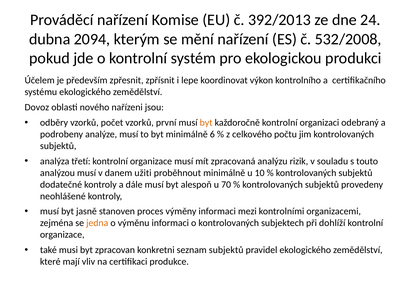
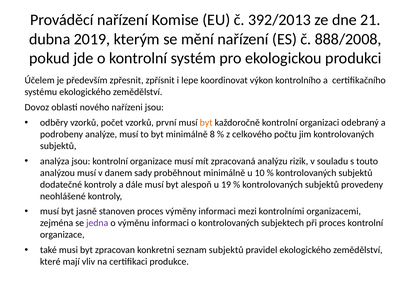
24: 24 -> 21
2094: 2094 -> 2019
532/2008: 532/2008 -> 888/2008
6: 6 -> 8
analýza třetí: třetí -> jsou
užiti: užiti -> sady
70: 70 -> 19
jedna colour: orange -> purple
při dohlíží: dohlíží -> proces
